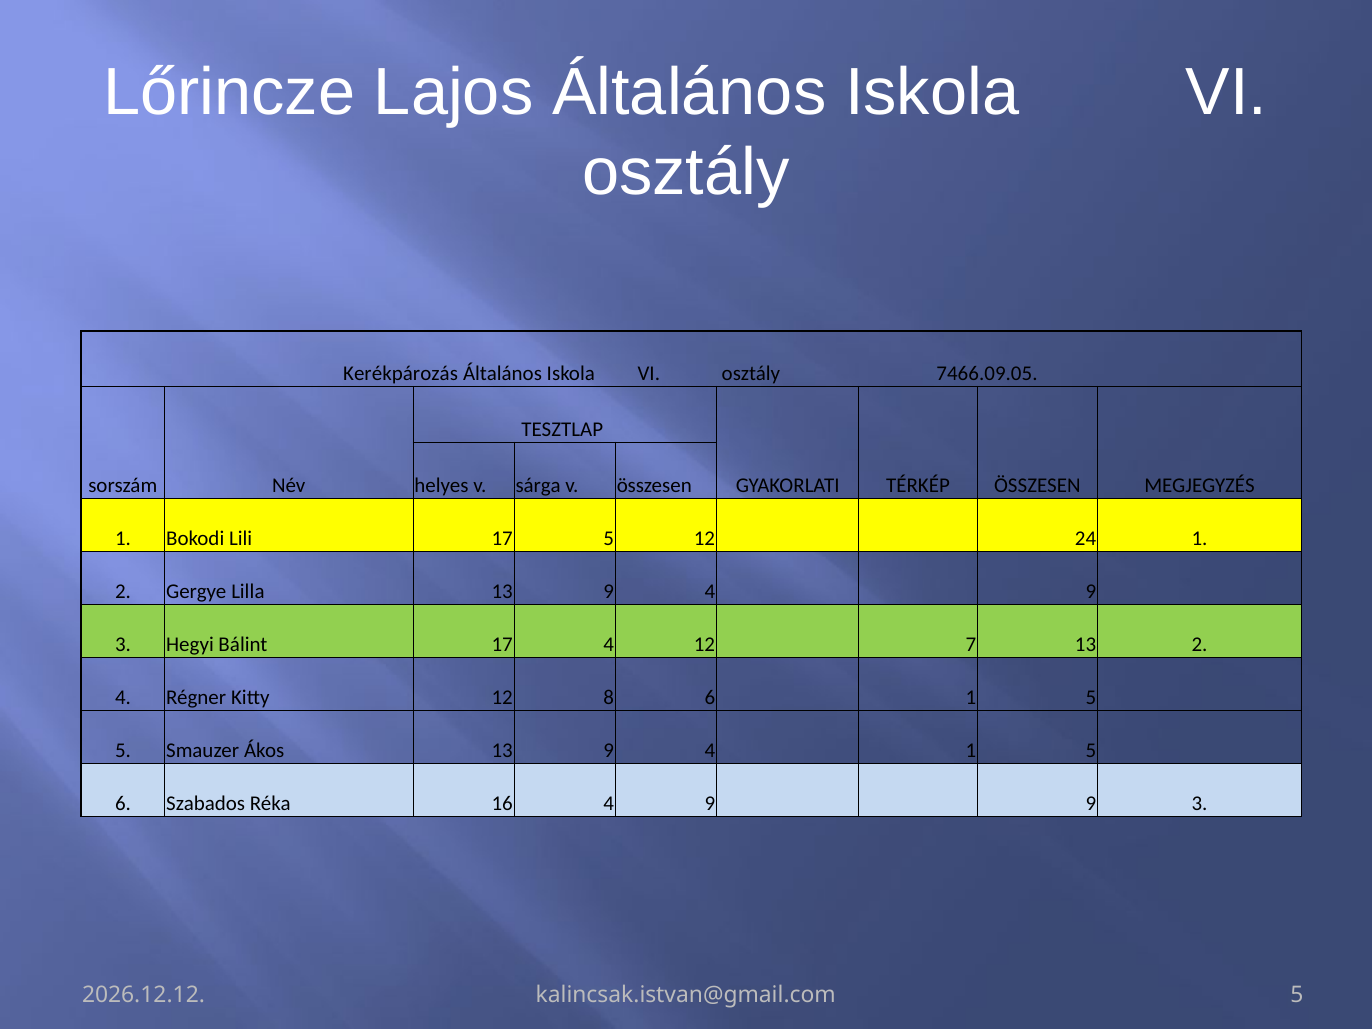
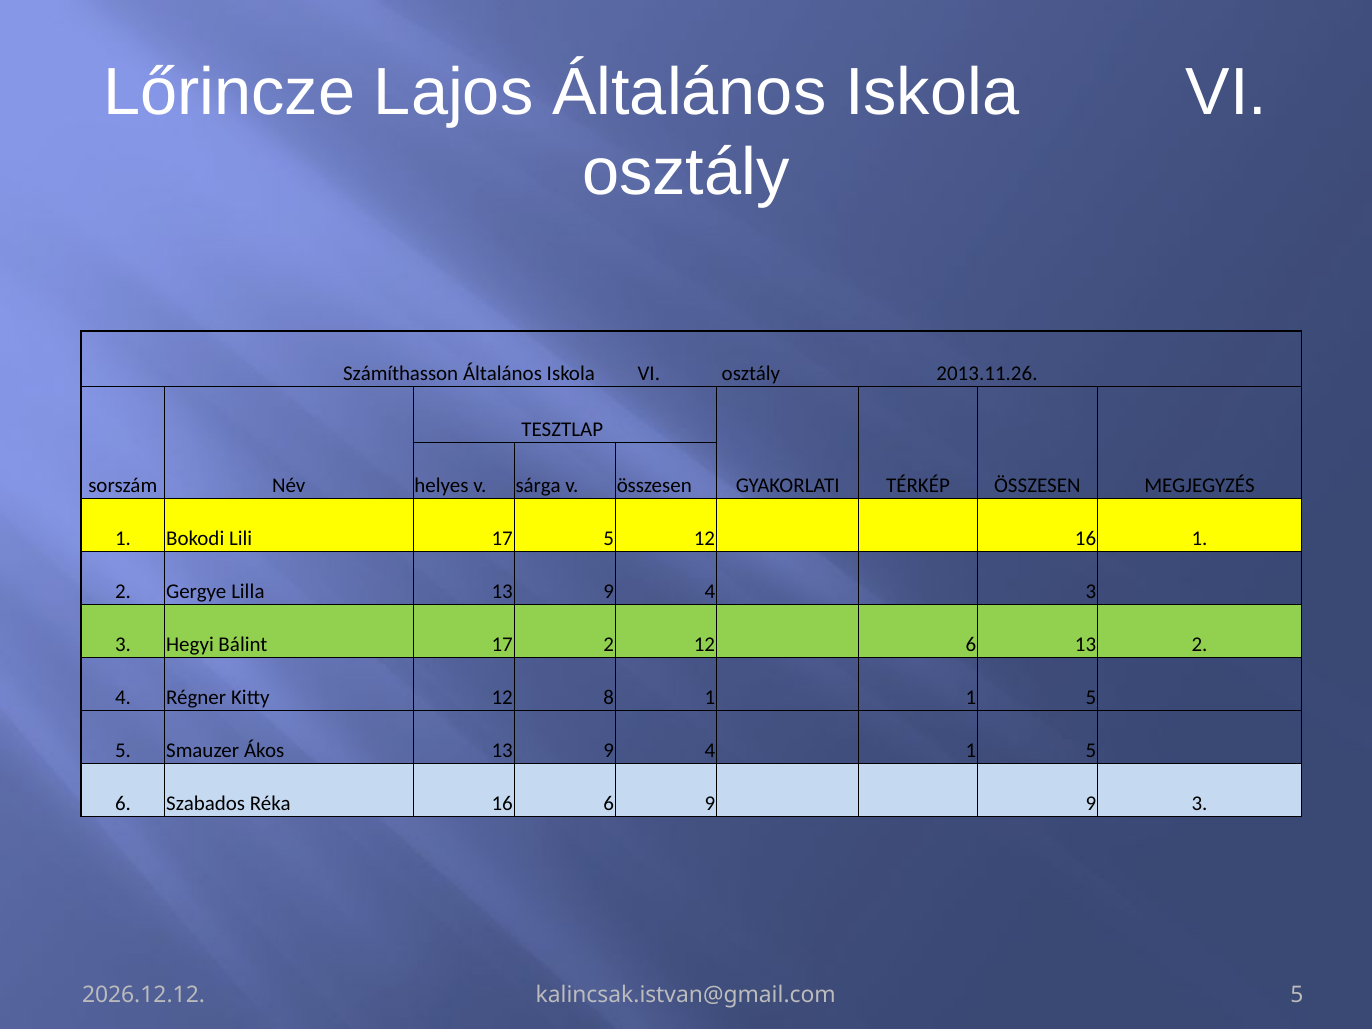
Kerékpározás: Kerékpározás -> Számíthasson
7466.09.05: 7466.09.05 -> 2013.11.26
12 24: 24 -> 16
9 4 9: 9 -> 3
17 4: 4 -> 2
12 7: 7 -> 6
8 6: 6 -> 1
16 4: 4 -> 6
